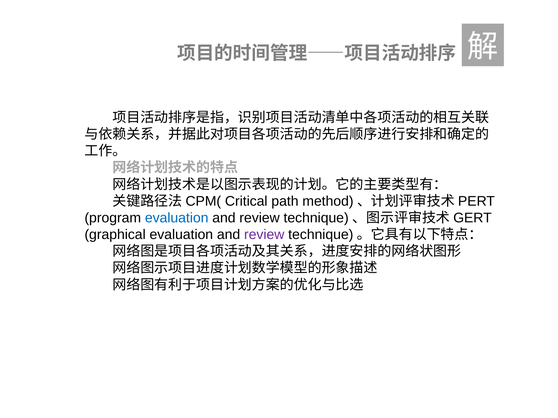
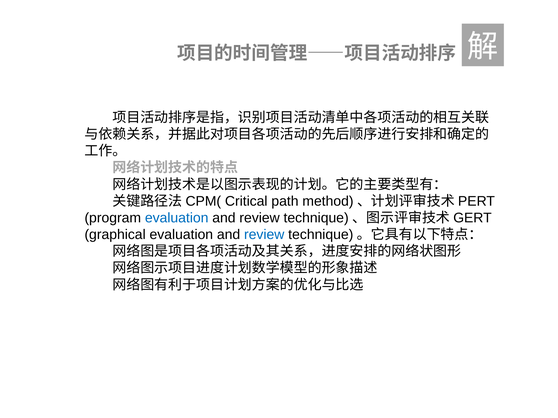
review at (264, 235) colour: purple -> blue
